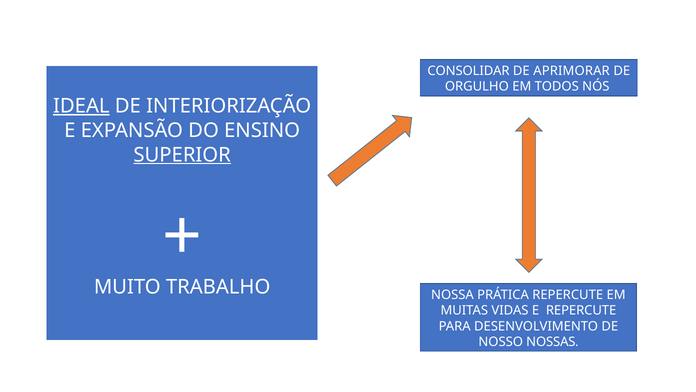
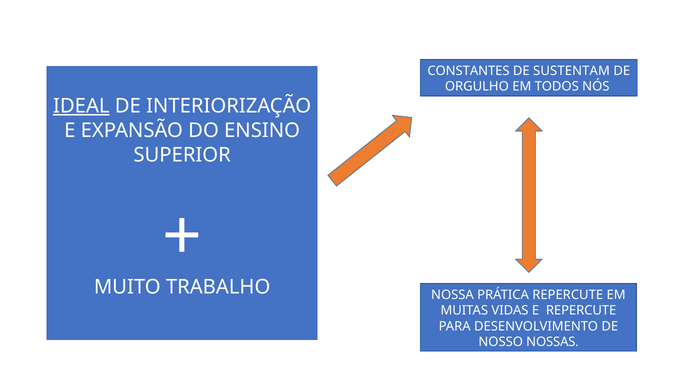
CONSOLIDAR: CONSOLIDAR -> CONSTANTES
APRIMORAR: APRIMORAR -> SUSTENTAM
SUPERIOR underline: present -> none
